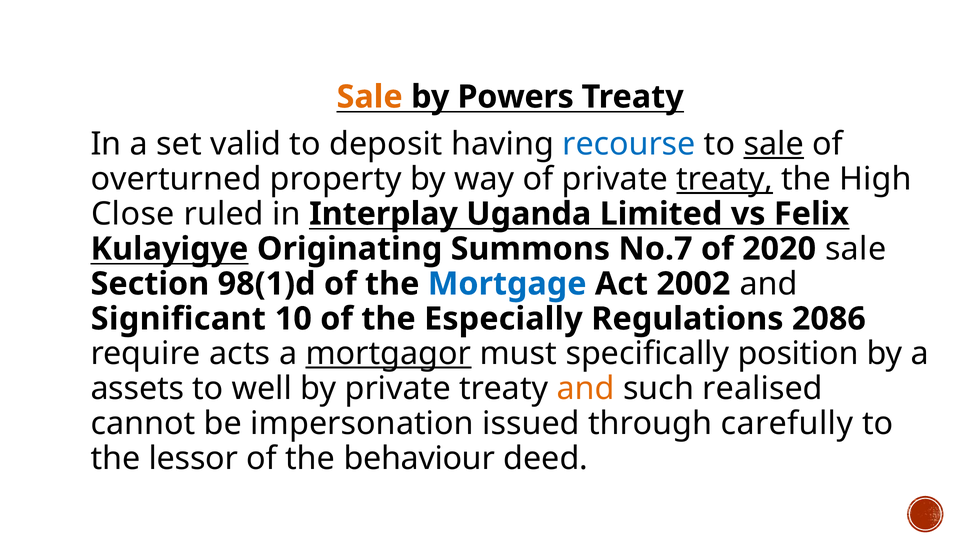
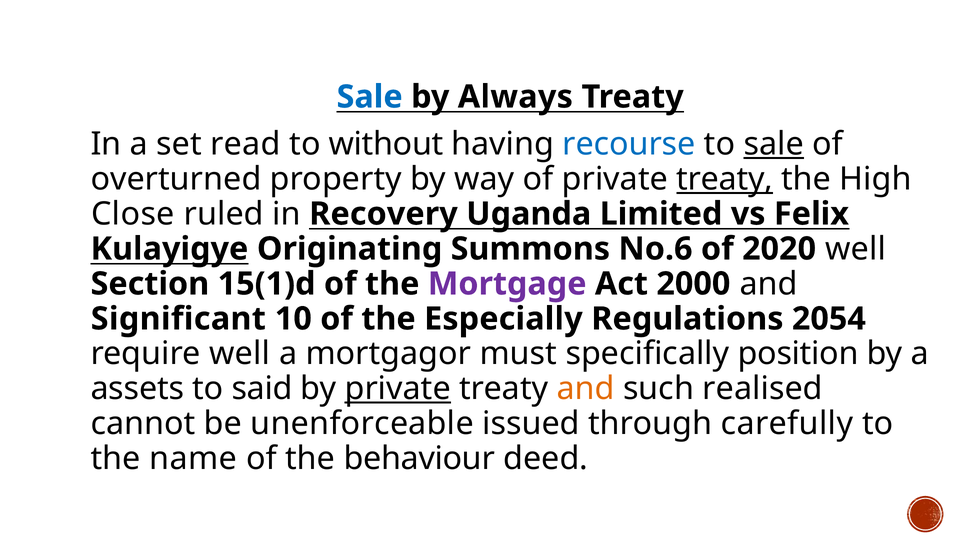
Sale at (370, 97) colour: orange -> blue
Powers: Powers -> Always
valid: valid -> read
deposit: deposit -> without
Interplay: Interplay -> Recovery
No.7: No.7 -> No.6
2020 sale: sale -> well
98(1)d: 98(1)d -> 15(1)d
Mortgage colour: blue -> purple
2002: 2002 -> 2000
2086: 2086 -> 2054
require acts: acts -> well
mortgagor underline: present -> none
well: well -> said
private at (398, 388) underline: none -> present
impersonation: impersonation -> unenforceable
lessor: lessor -> name
